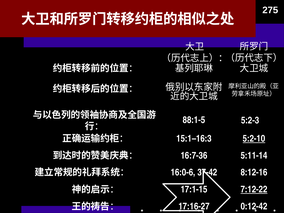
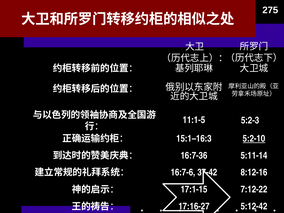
88:1-5: 88:1-5 -> 11:1-5
16:0-6: 16:0-6 -> 16:7-6
7:12-22 underline: present -> none
0:12-42: 0:12-42 -> 5:12-42
